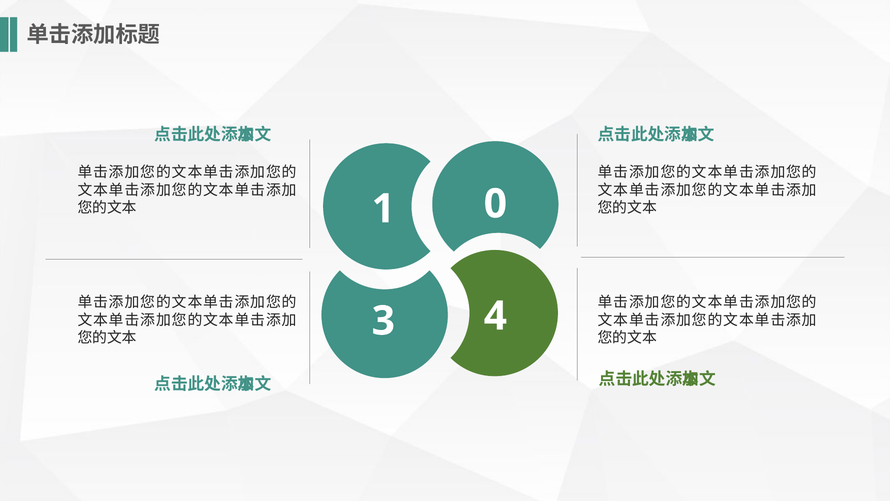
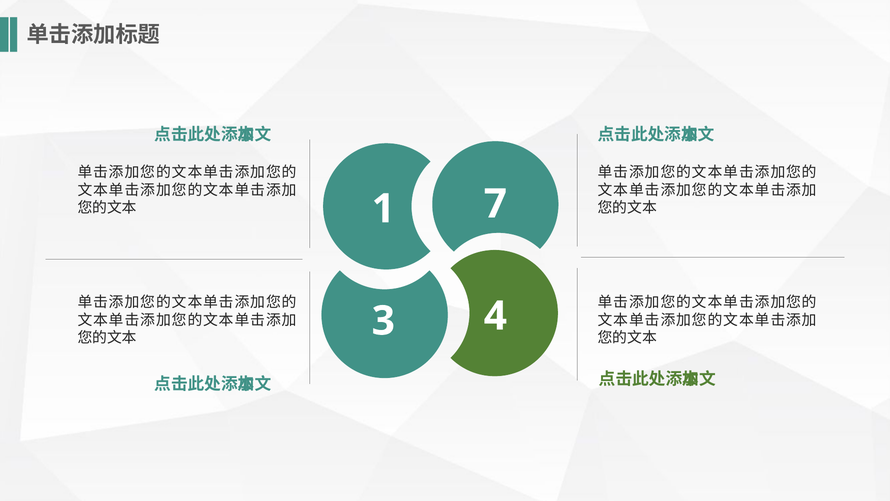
0: 0 -> 7
